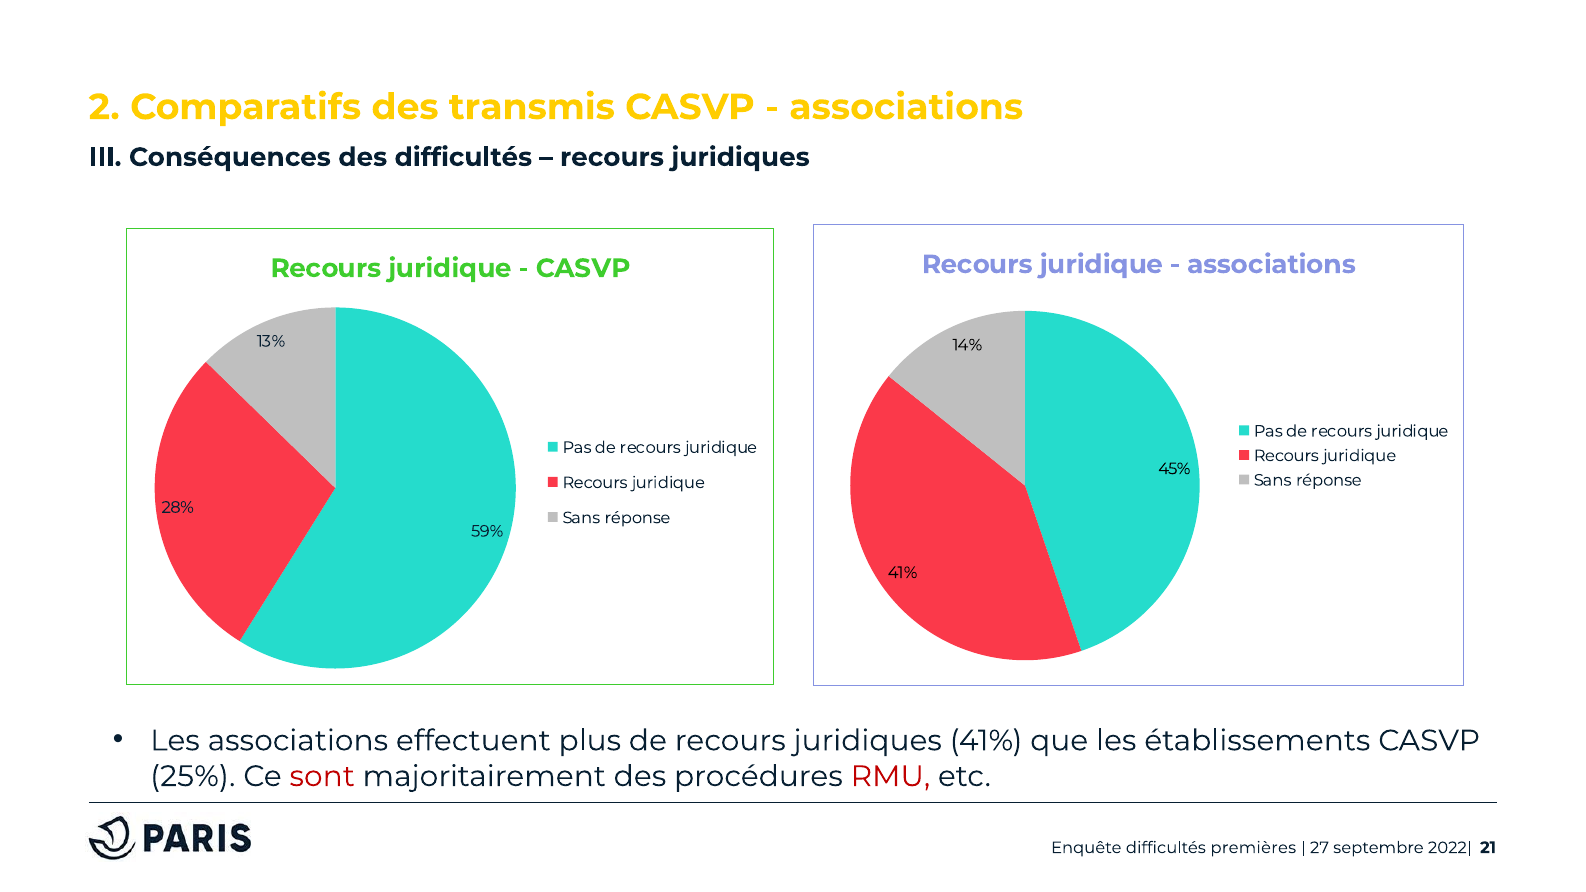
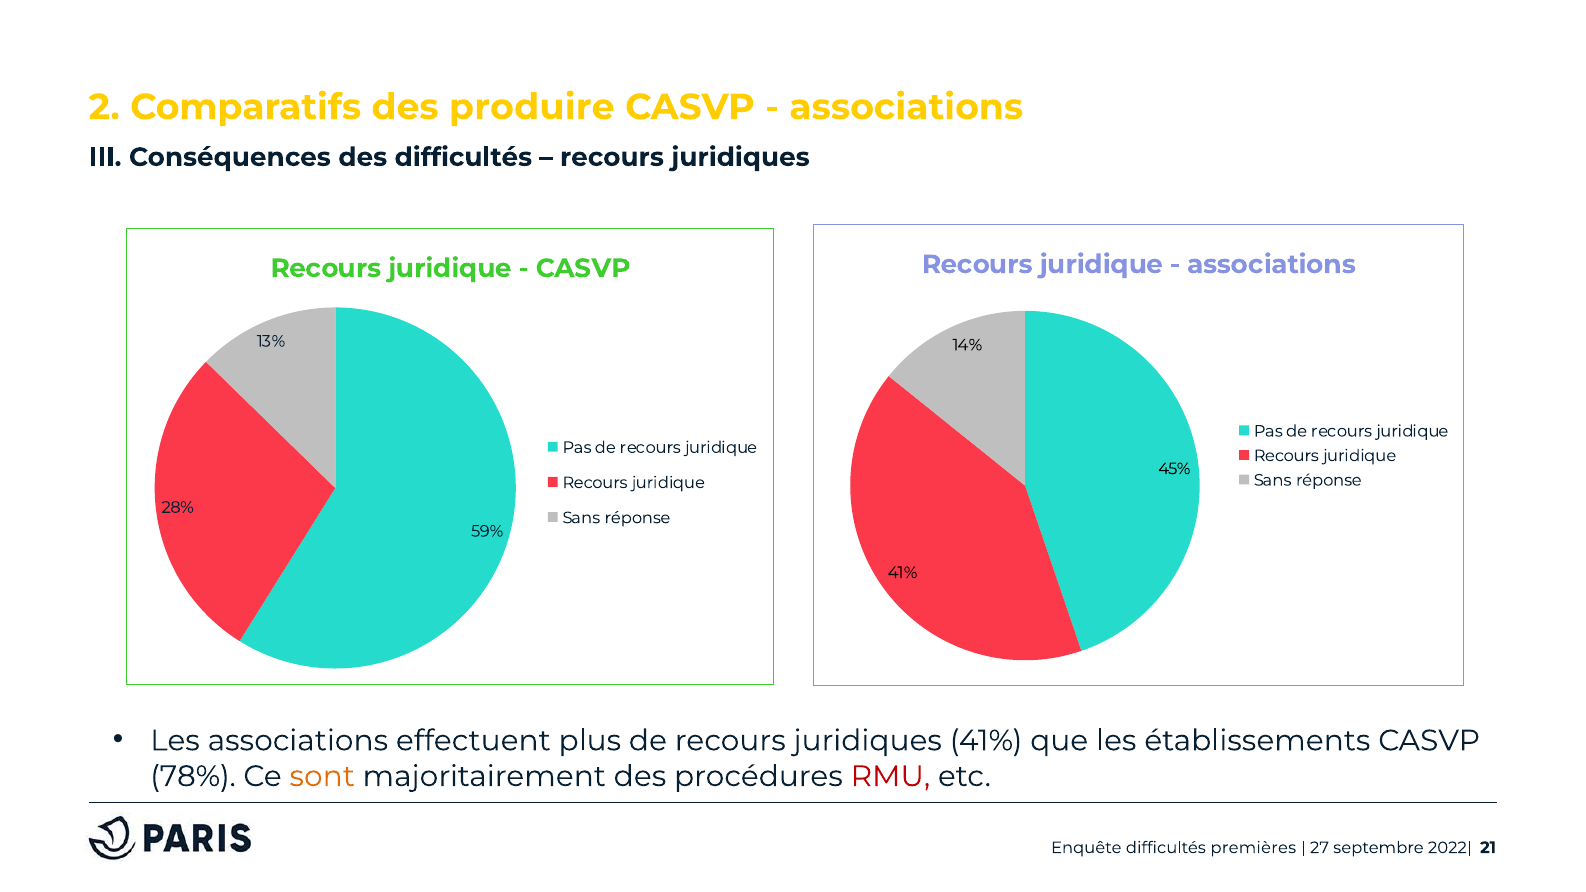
transmis: transmis -> produire
25%: 25% -> 78%
sont colour: red -> orange
